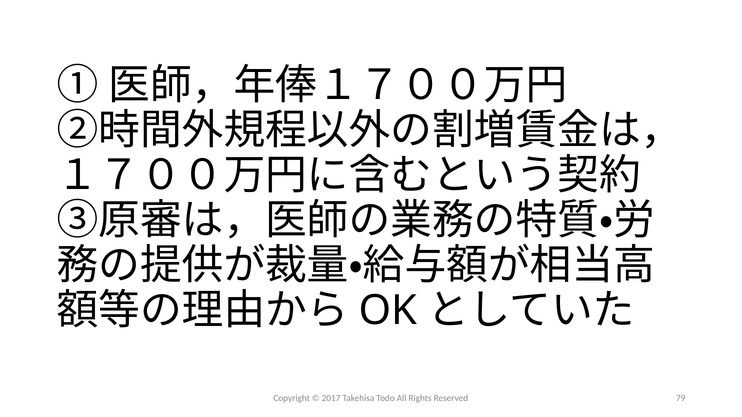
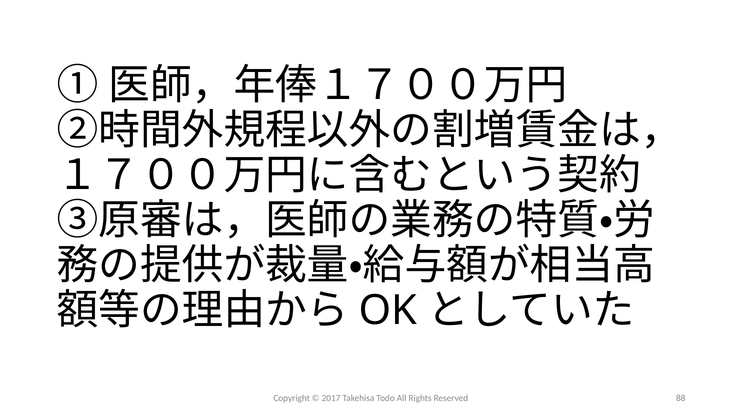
79: 79 -> 88
